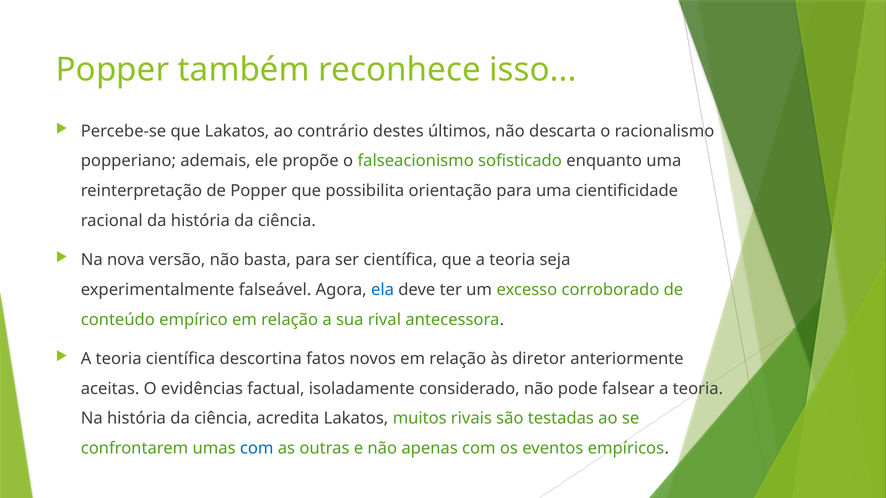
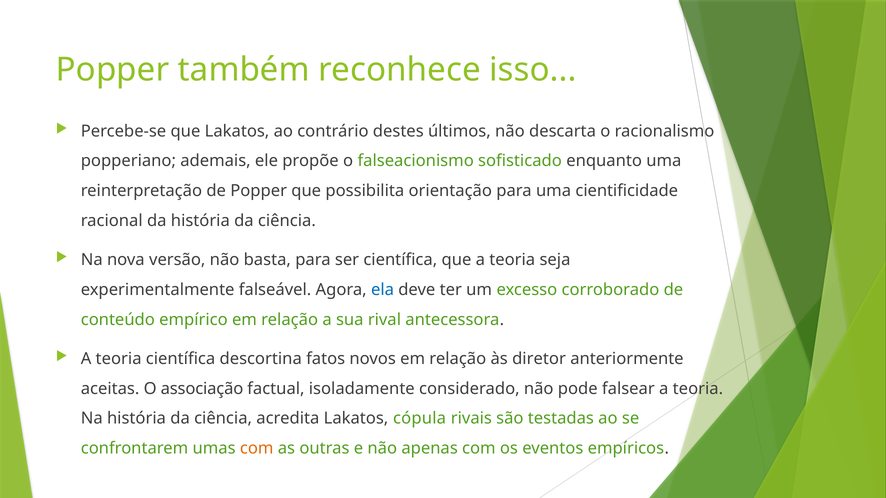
evidências: evidências -> associação
muitos: muitos -> cópula
com at (257, 449) colour: blue -> orange
